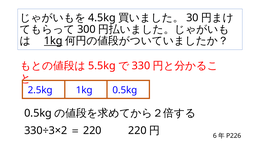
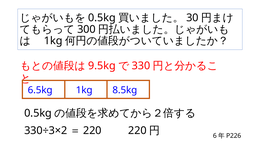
4.5kg at (102, 18): 4.5kg -> 0.5kg
1kg at (53, 41) underline: present -> none
5.5kg: 5.5kg -> 9.5kg
2.5kg: 2.5kg -> 6.5kg
1kg 0.5kg: 0.5kg -> 8.5kg
